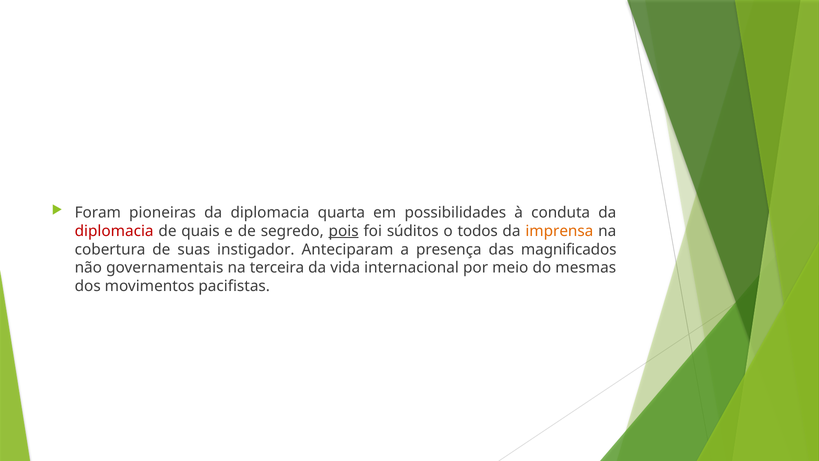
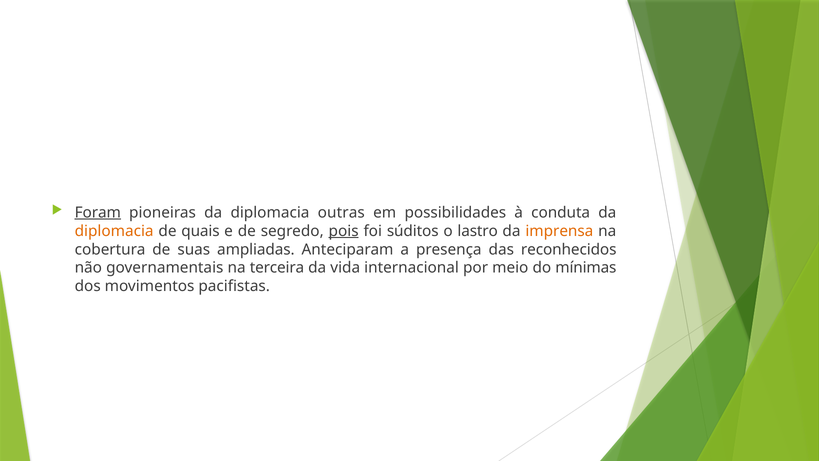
Foram underline: none -> present
quarta: quarta -> outras
diplomacia at (114, 231) colour: red -> orange
todos: todos -> lastro
instigador: instigador -> ampliadas
magnificados: magnificados -> reconhecidos
mesmas: mesmas -> mínimas
